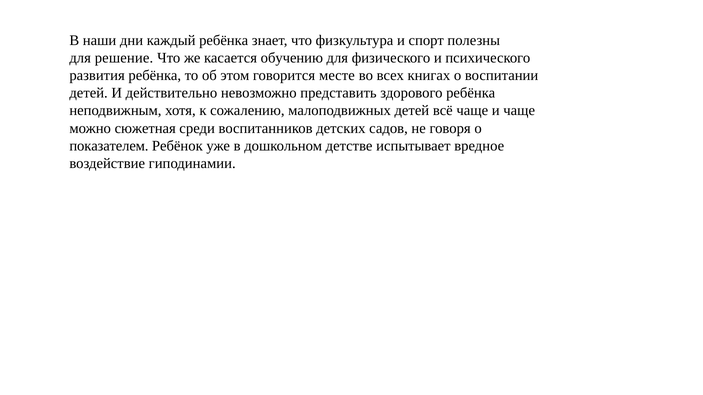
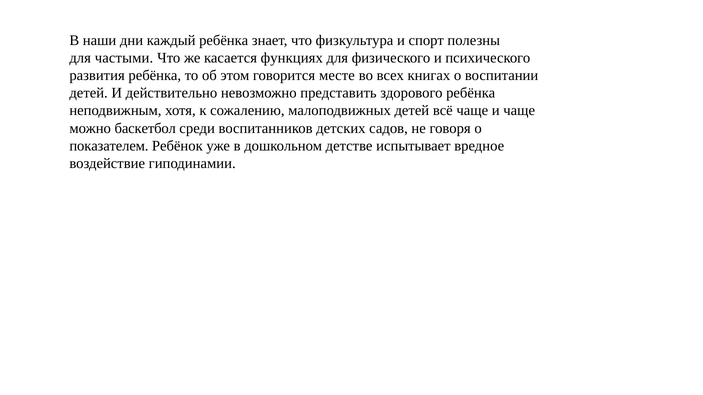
решение: решение -> частыми
обучению: обучению -> функциях
сюжетная: сюжетная -> баскетбол
